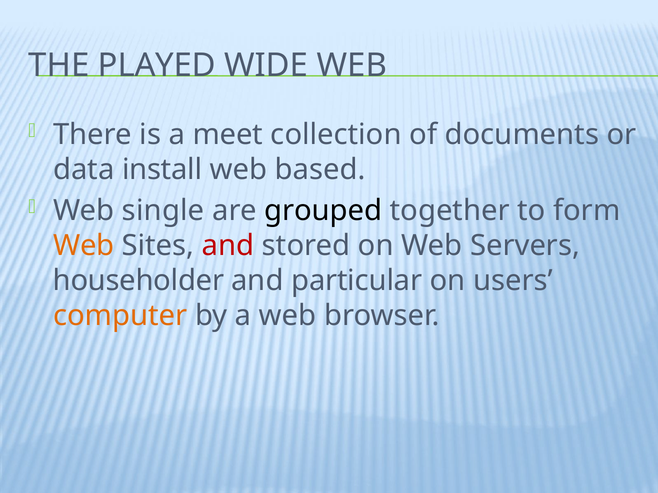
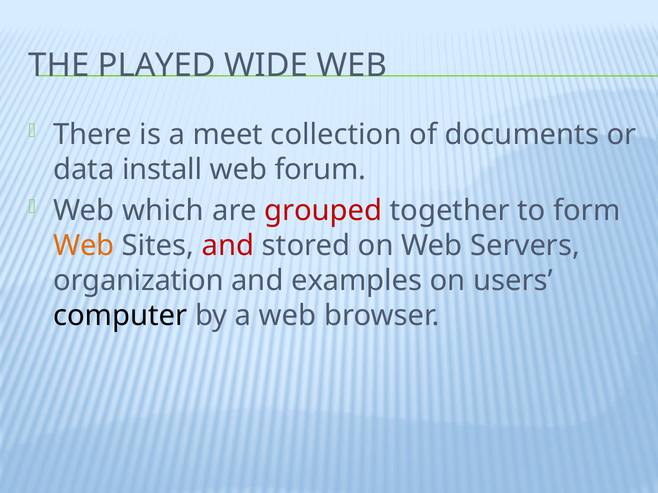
based: based -> forum
single: single -> which
grouped colour: black -> red
householder: householder -> organization
particular: particular -> examples
computer colour: orange -> black
